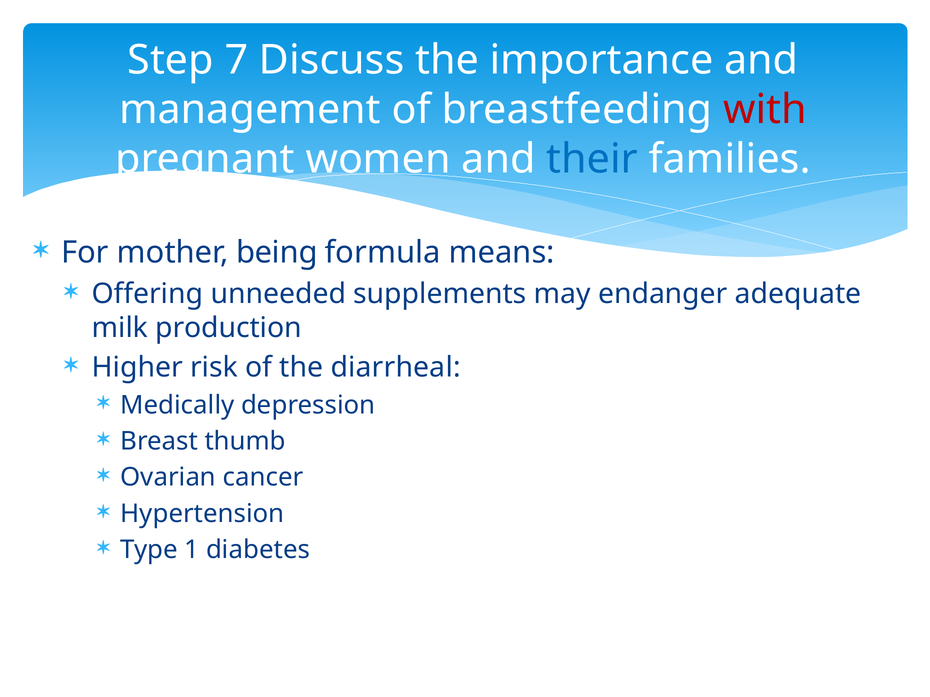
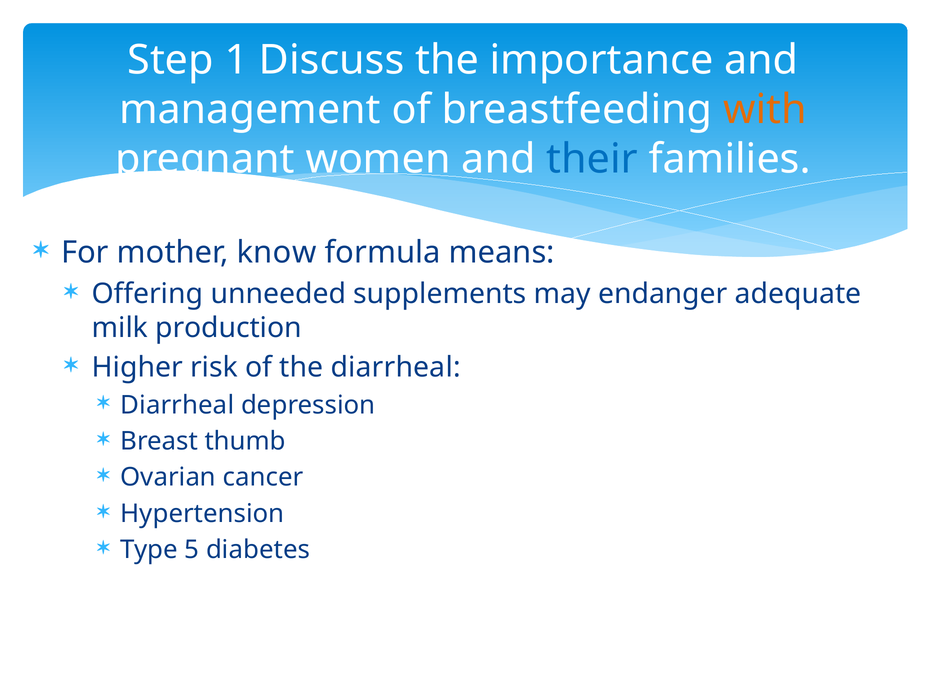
7: 7 -> 1
with colour: red -> orange
being: being -> know
Medically at (177, 405): Medically -> Diarrheal
1: 1 -> 5
